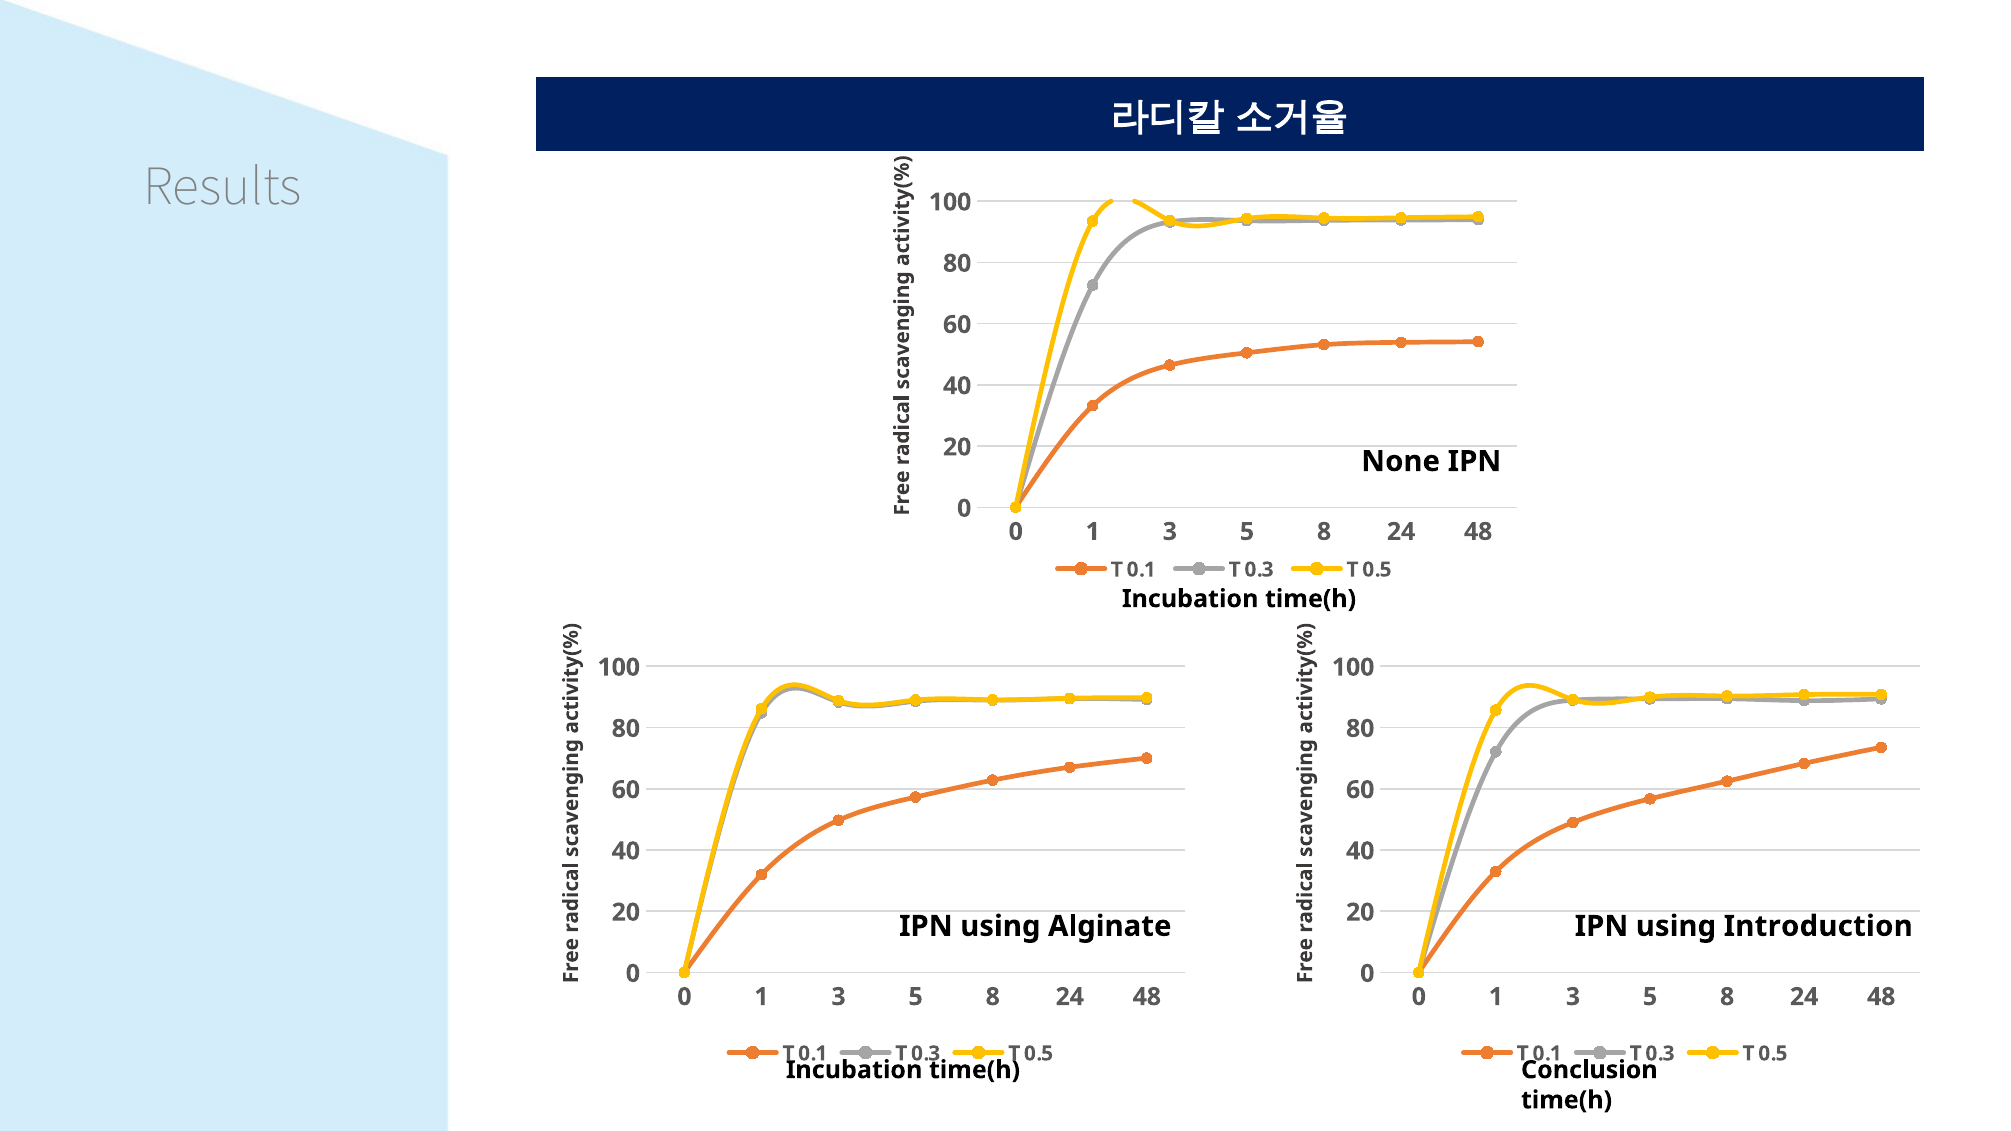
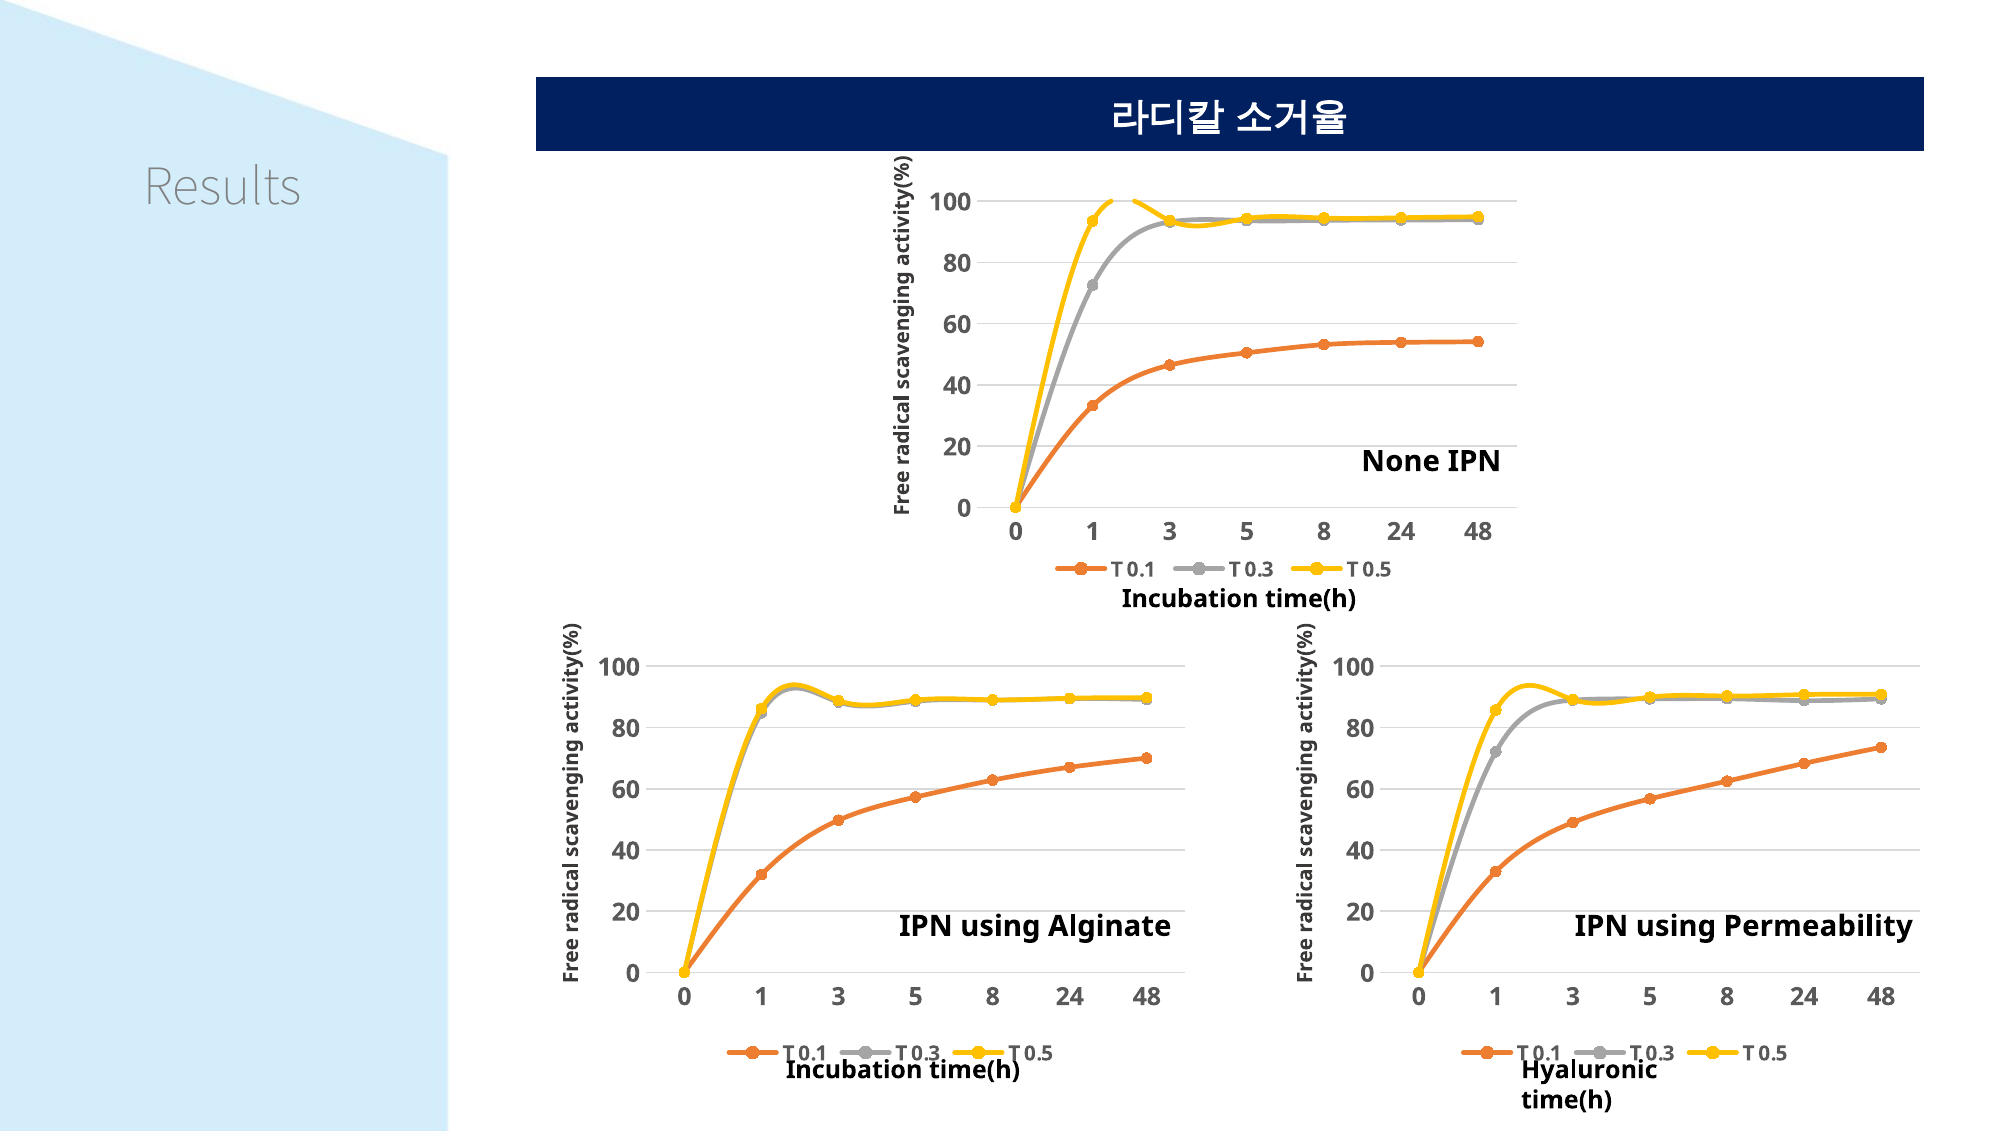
Introduction: Introduction -> Permeability
Conclusion: Conclusion -> Hyaluronic
